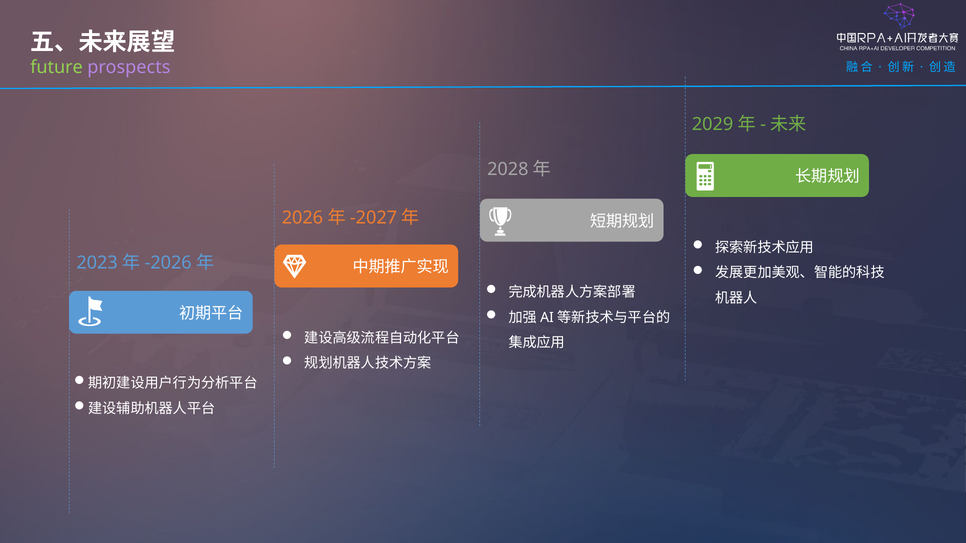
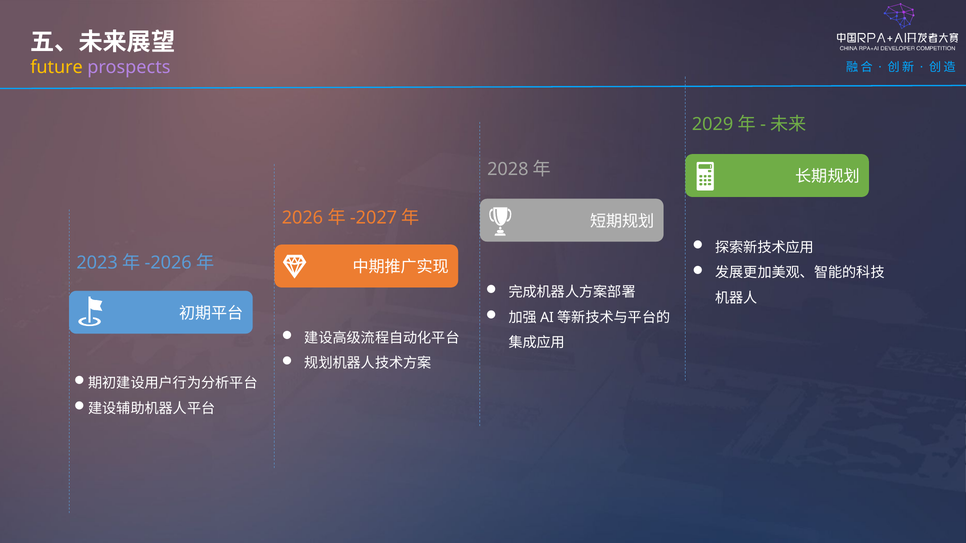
future colour: light green -> yellow
